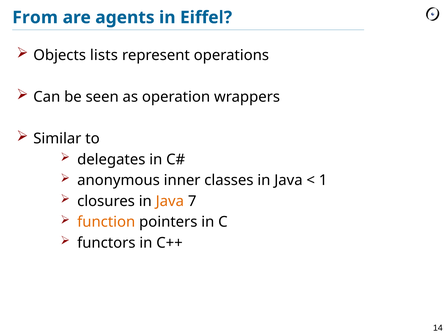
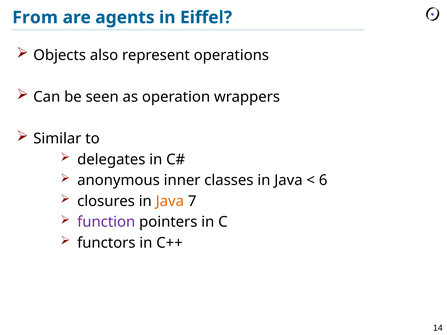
lists: lists -> also
1: 1 -> 6
function colour: orange -> purple
